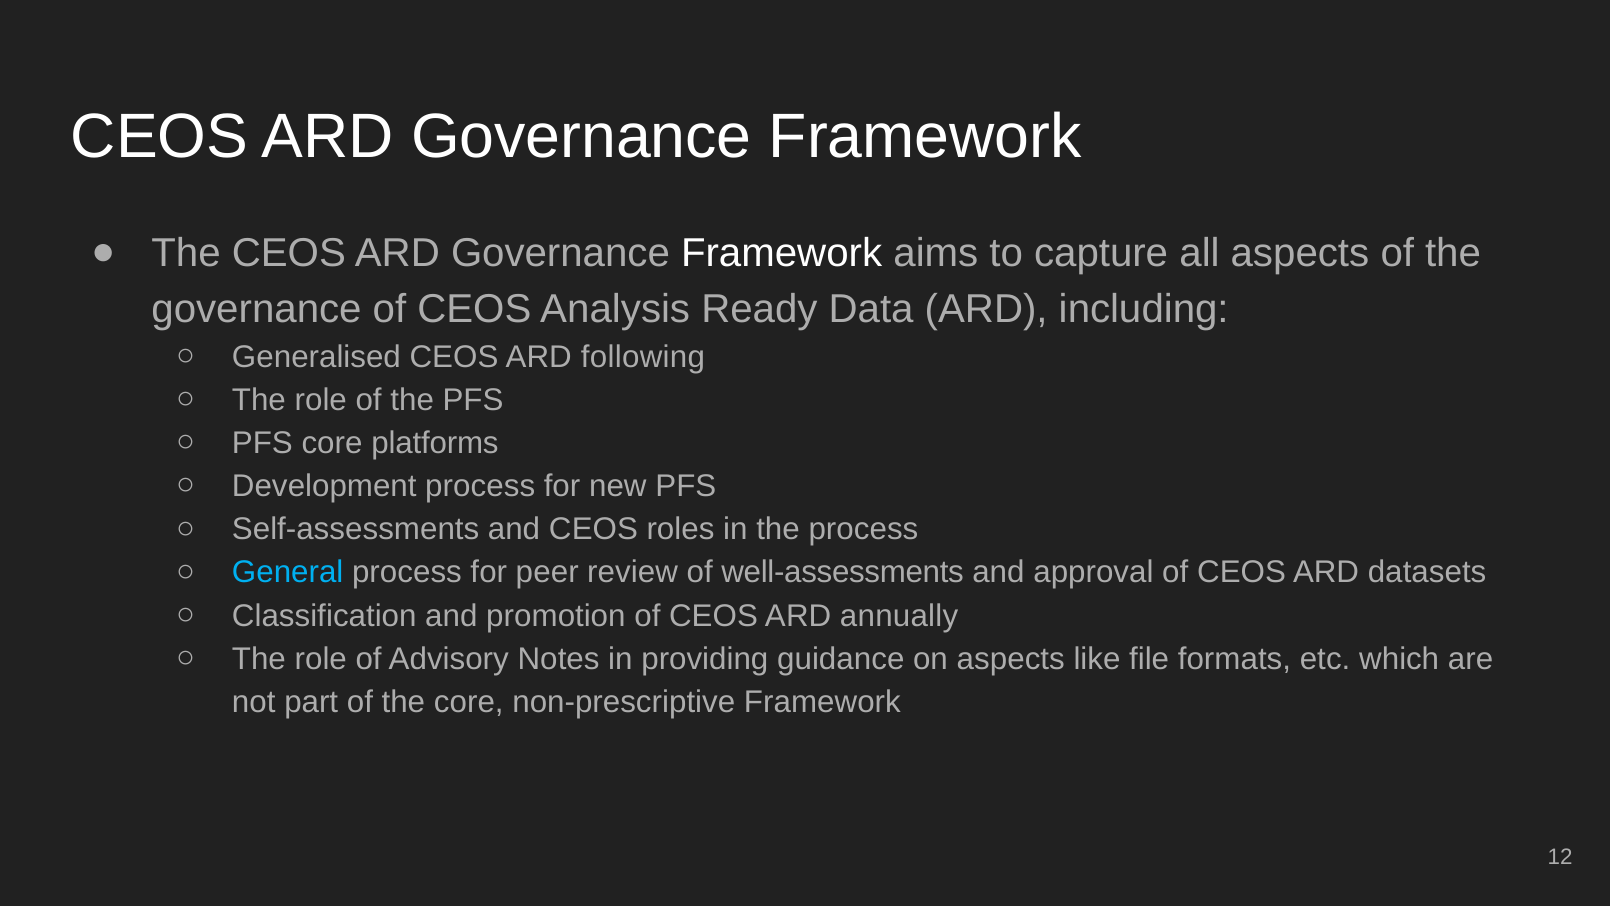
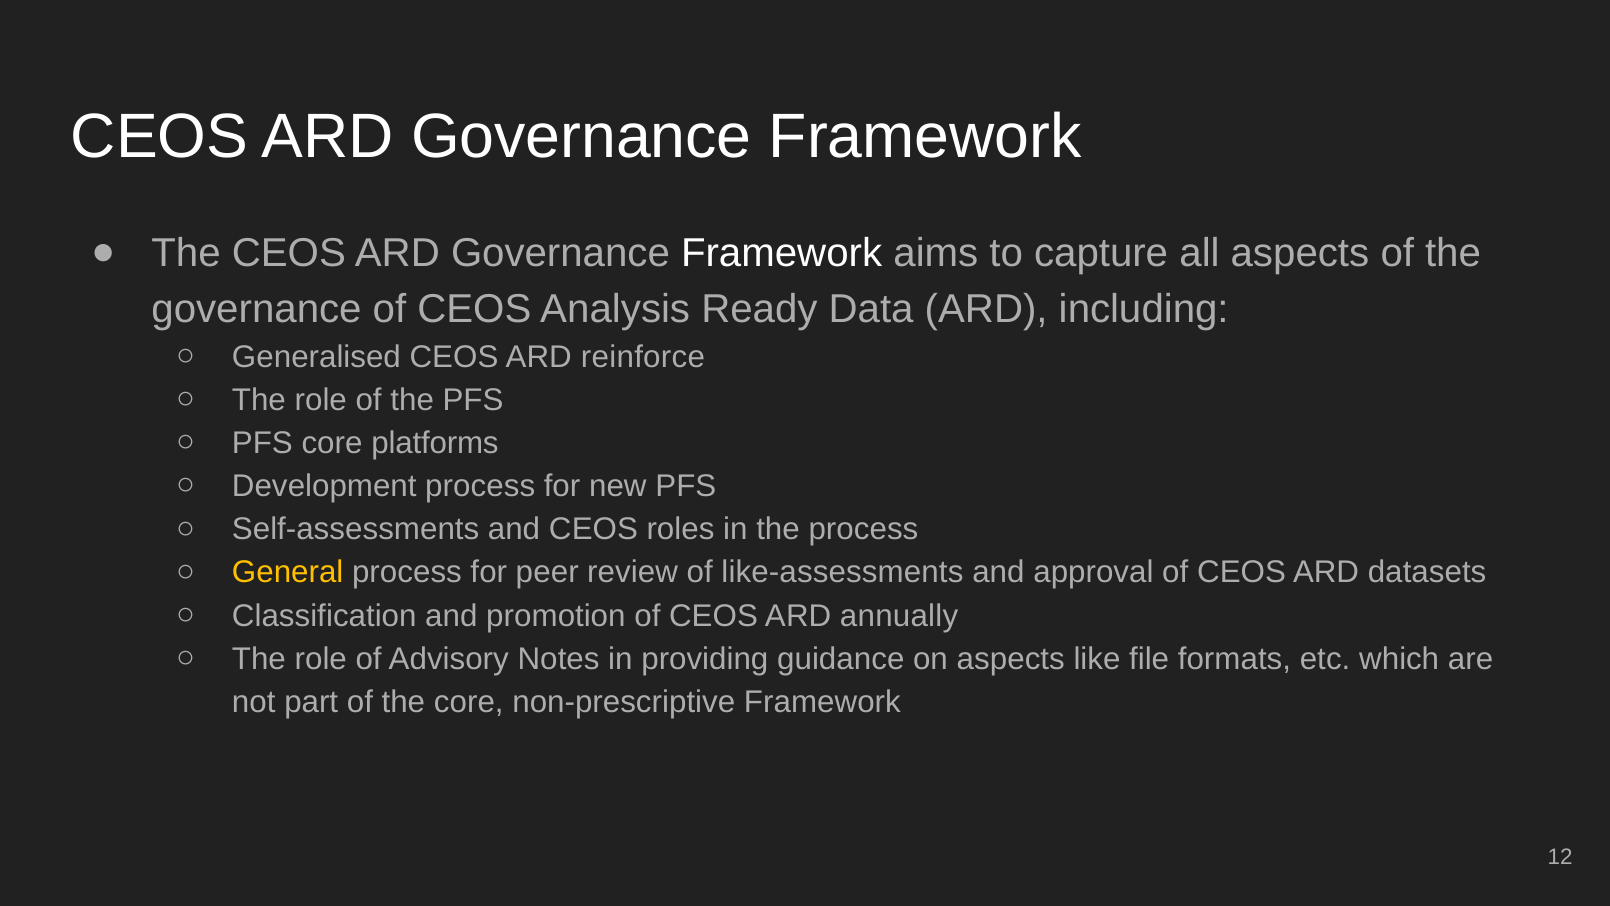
following: following -> reinforce
General colour: light blue -> yellow
well-assessments: well-assessments -> like-assessments
